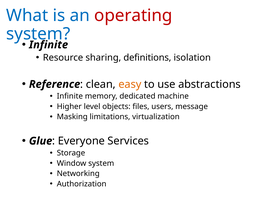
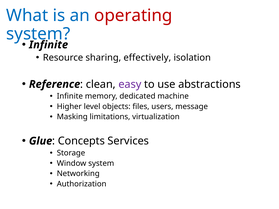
definitions: definitions -> effectively
easy colour: orange -> purple
Everyone: Everyone -> Concepts
